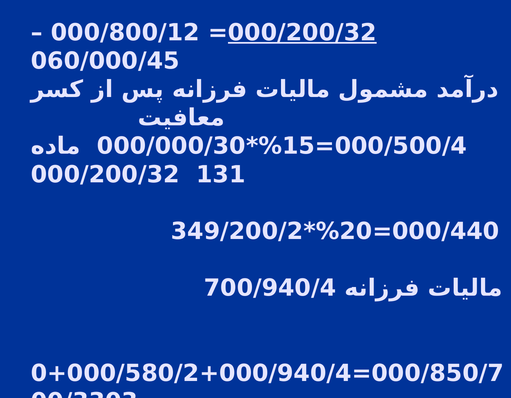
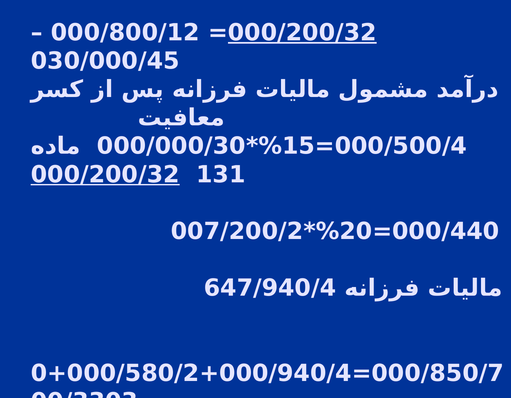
060/000/45: 060/000/45 -> 030/000/45
000/200/32 at (105, 174) underline: none -> present
349/200/2: 349/200/2 -> 007/200/2
700/940/4: 700/940/4 -> 647/940/4
